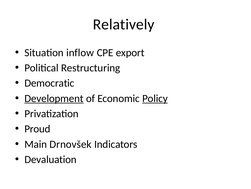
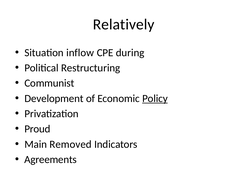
export: export -> during
Democratic: Democratic -> Communist
Development underline: present -> none
Drnovšek: Drnovšek -> Removed
Devaluation: Devaluation -> Agreements
